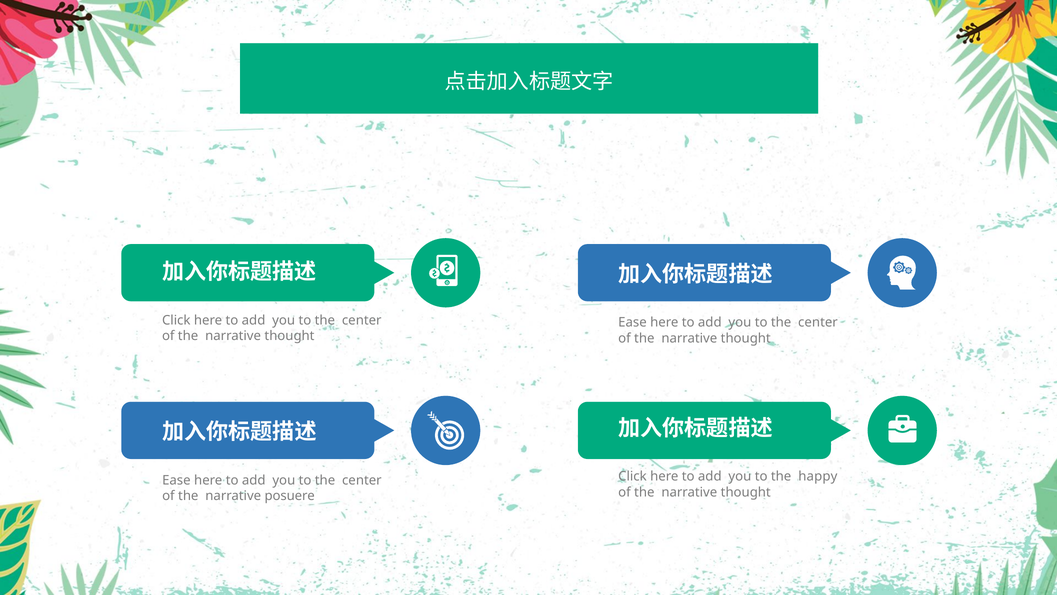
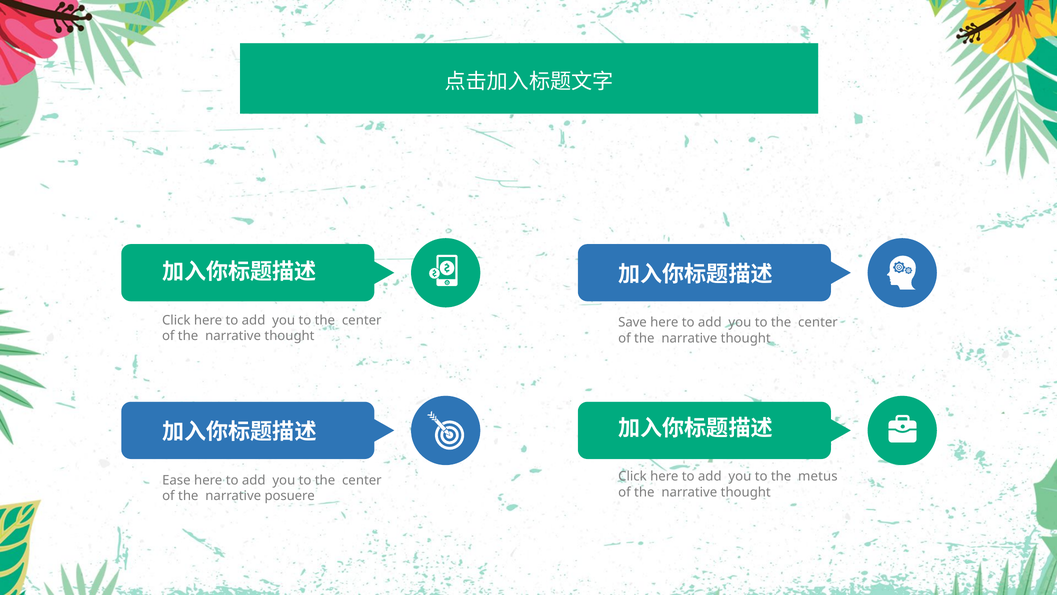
Ease at (632, 322): Ease -> Save
happy: happy -> metus
